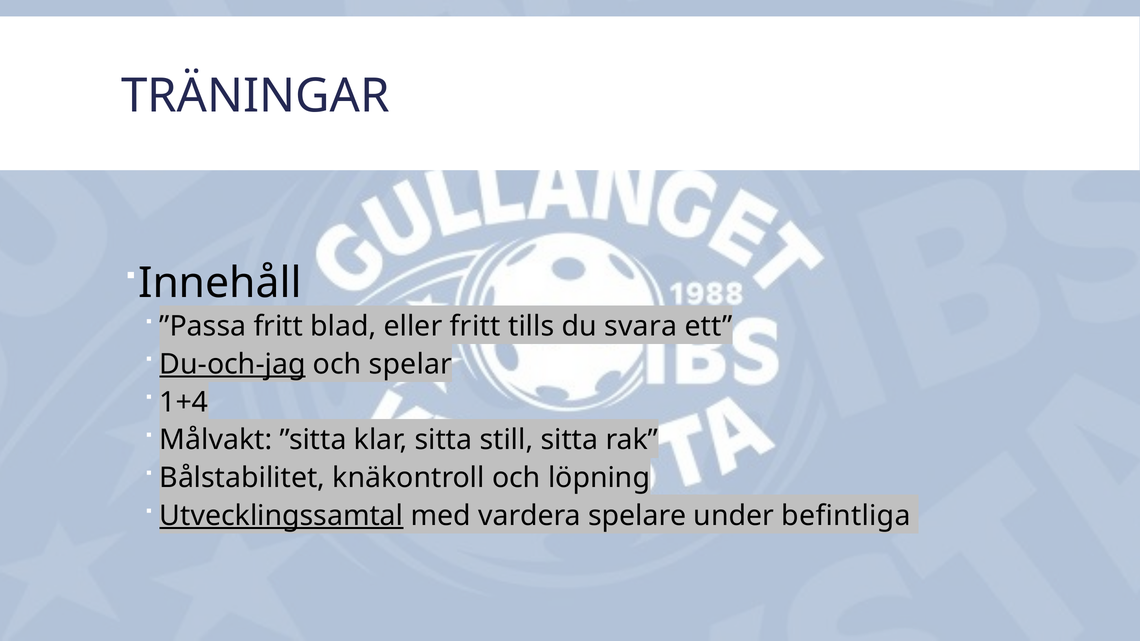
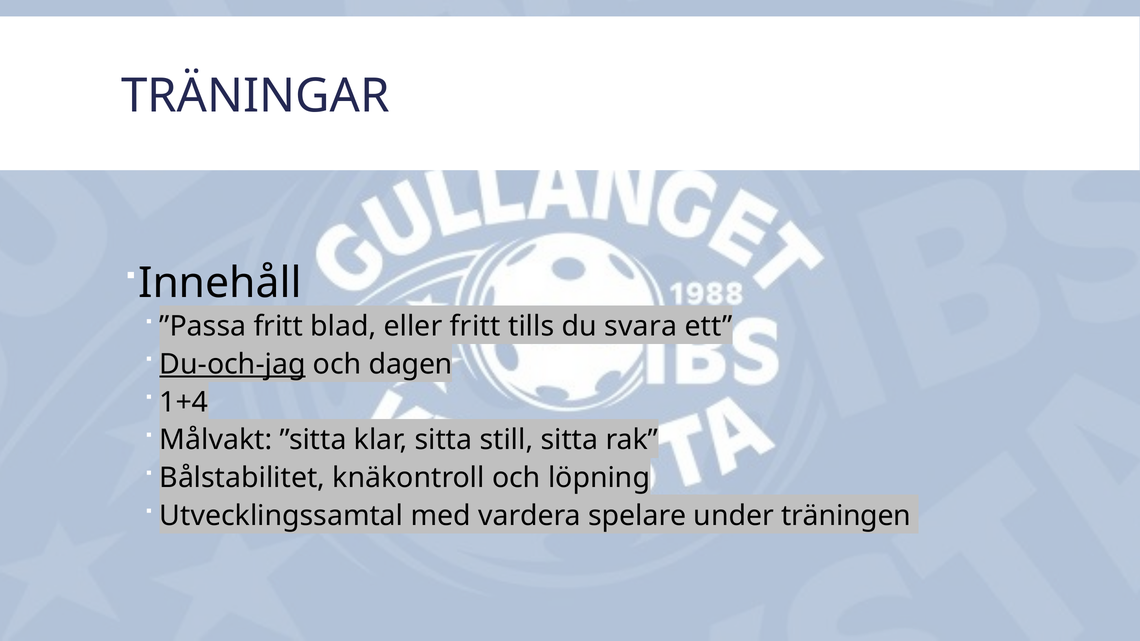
spelar: spelar -> dagen
Utvecklingssamtal underline: present -> none
befintliga: befintliga -> träningen
